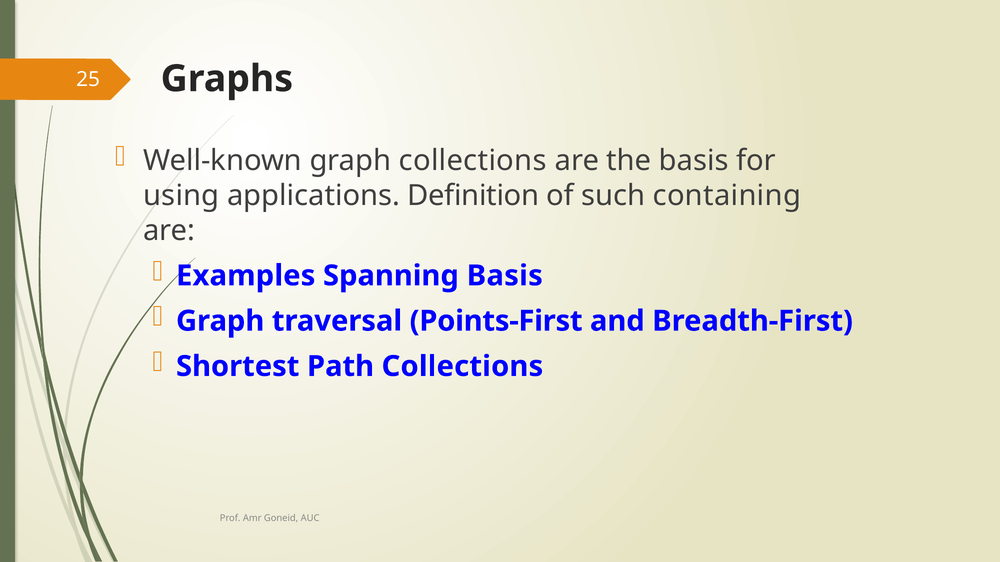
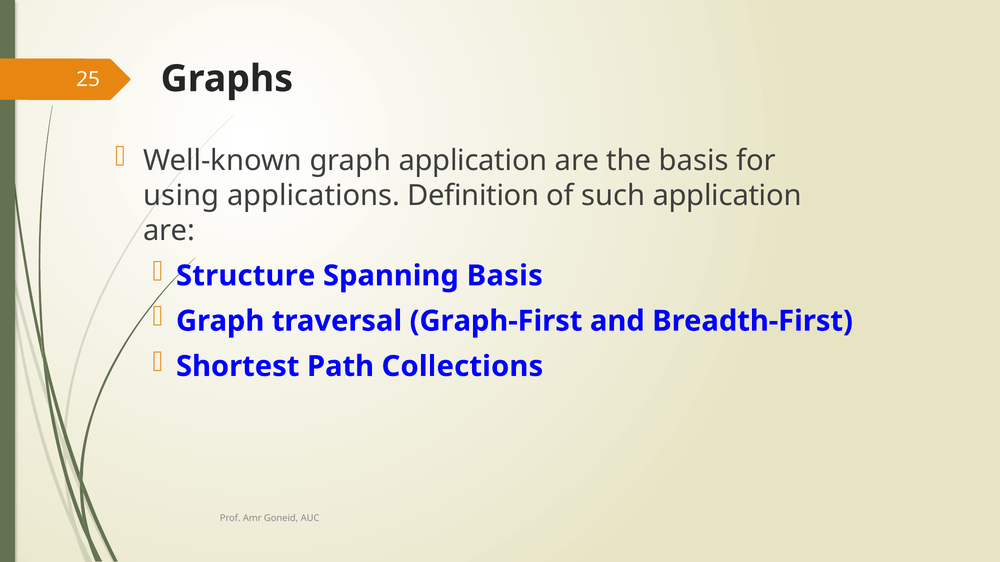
graph collections: collections -> application
such containing: containing -> application
Examples: Examples -> Structure
Points-First: Points-First -> Graph-First
